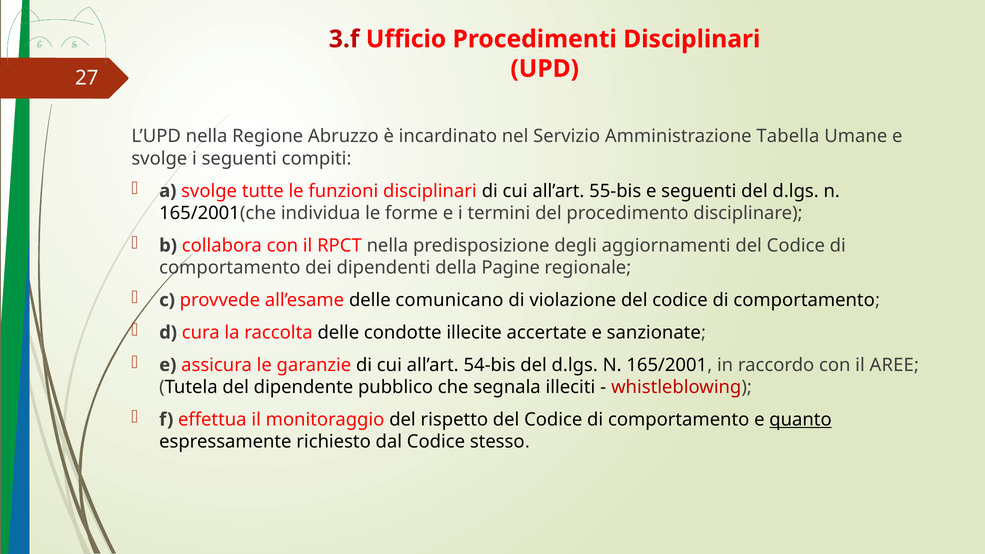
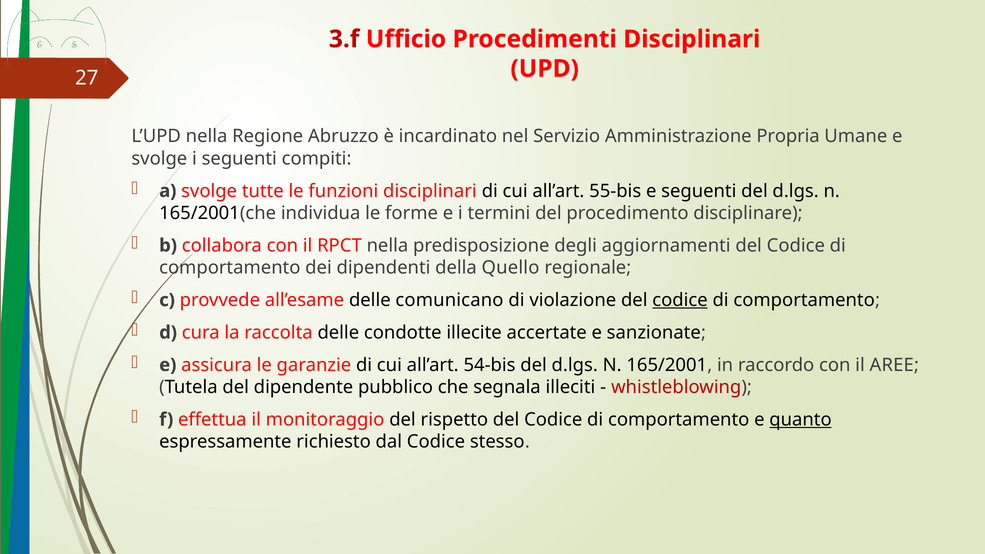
Tabella: Tabella -> Propria
Pagine: Pagine -> Quello
codice at (680, 300) underline: none -> present
